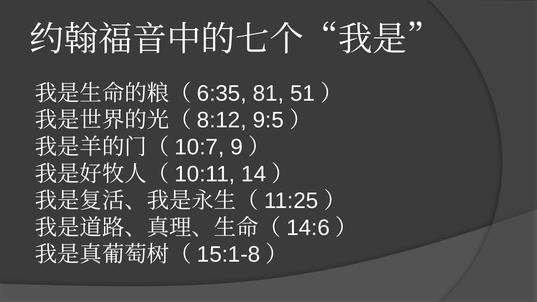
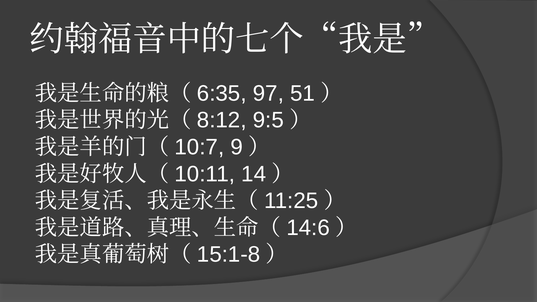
81: 81 -> 97
